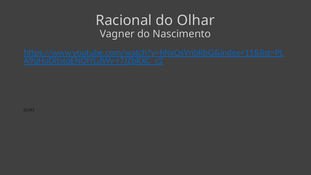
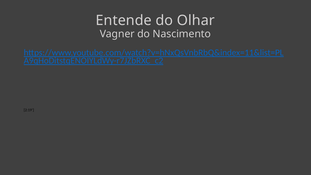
Racional: Racional -> Entende
